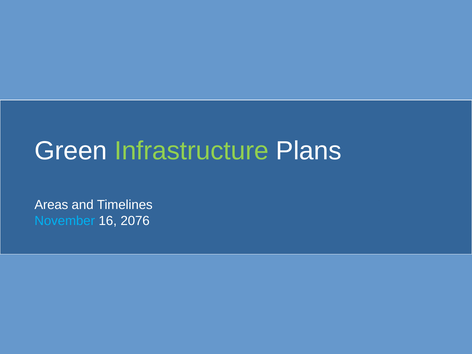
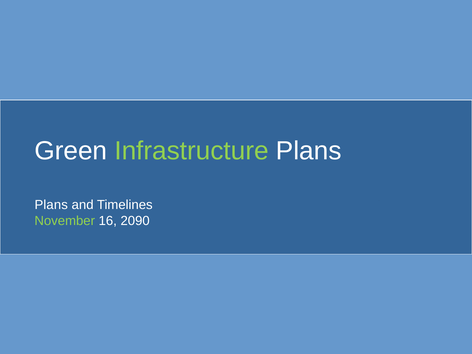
Areas at (51, 205): Areas -> Plans
November colour: light blue -> light green
2076: 2076 -> 2090
